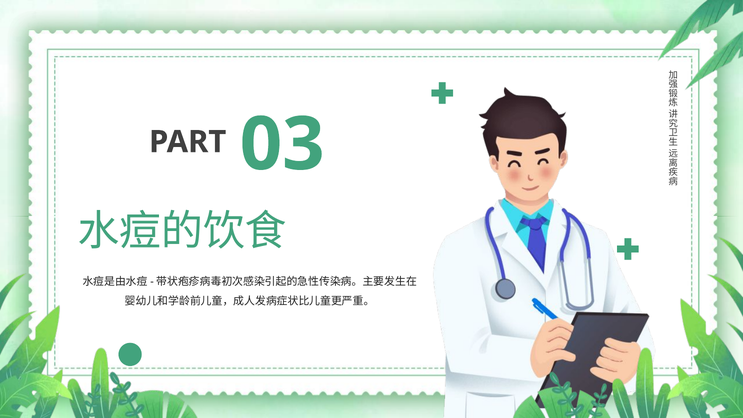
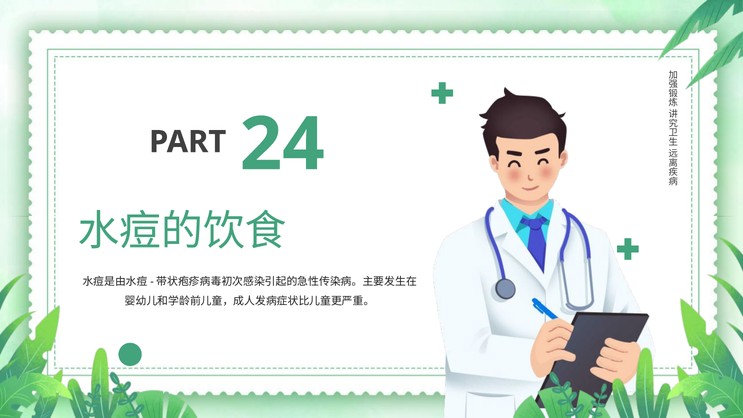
03: 03 -> 24
